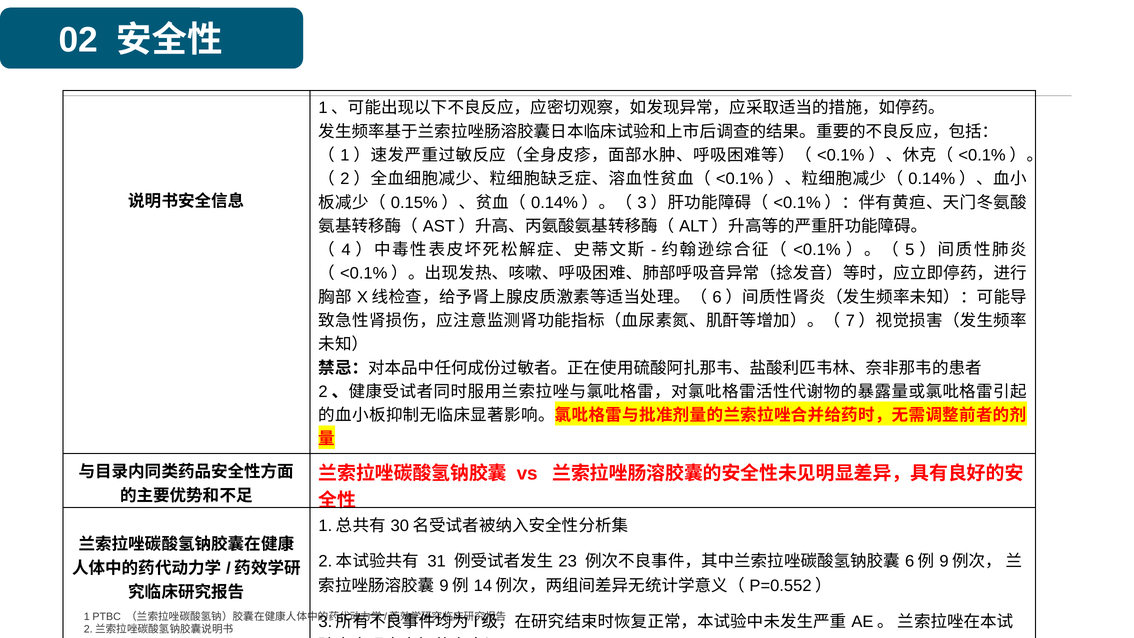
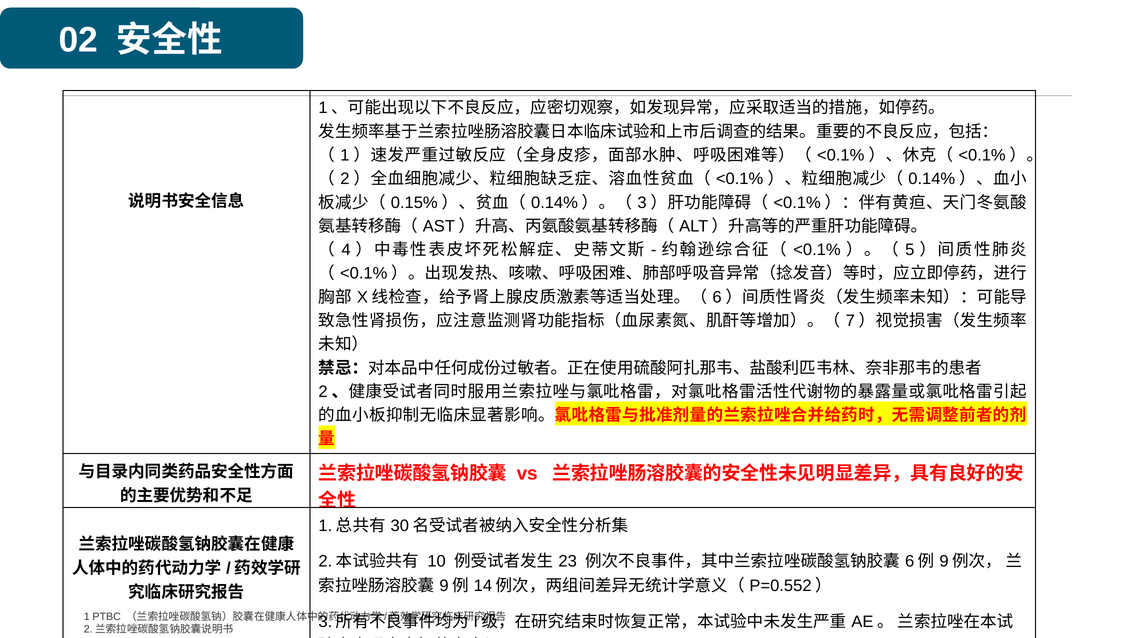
31: 31 -> 10
